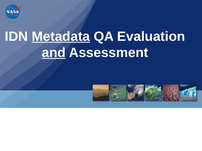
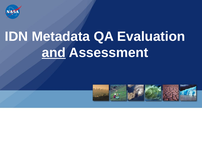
Metadata underline: present -> none
